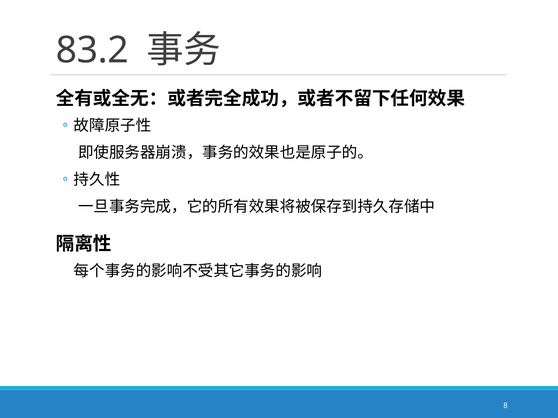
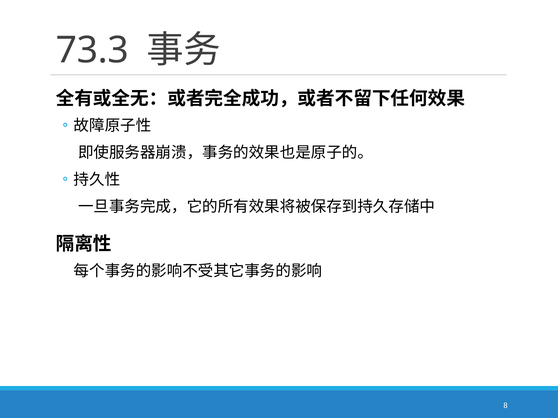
83.2: 83.2 -> 73.3
